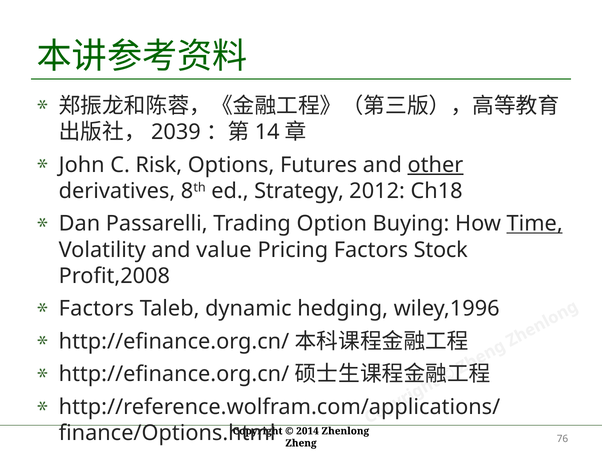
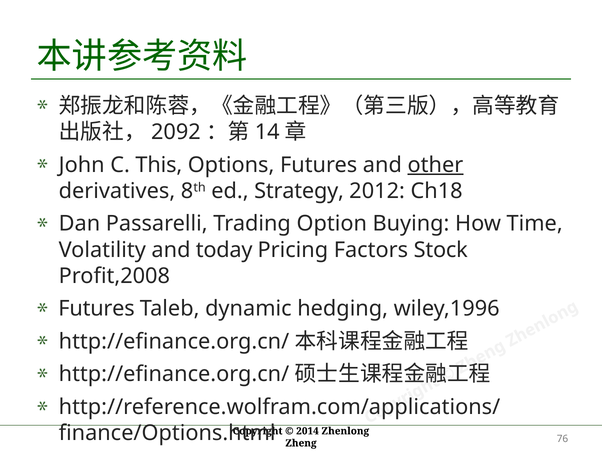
2039: 2039 -> 2092
Risk: Risk -> This
Time underline: present -> none
value: value -> today
Factors at (96, 308): Factors -> Futures
